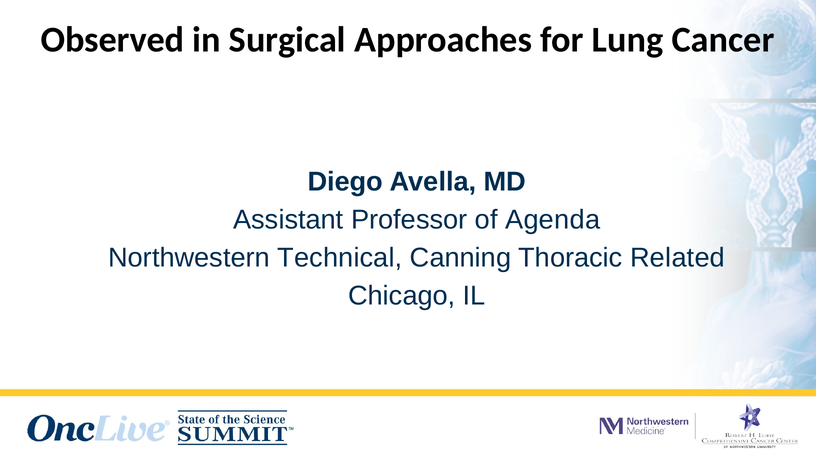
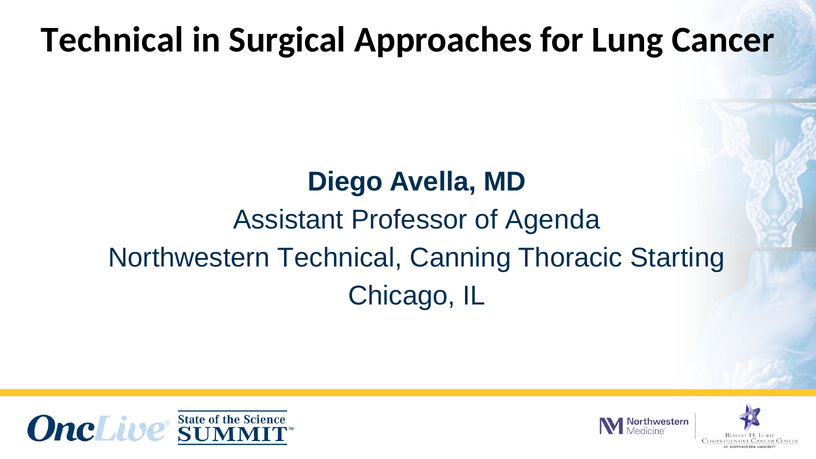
Observed at (112, 40): Observed -> Technical
Related: Related -> Starting
